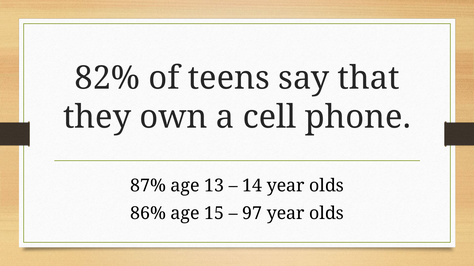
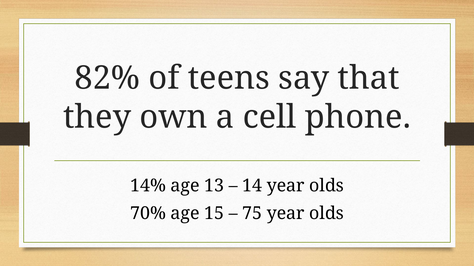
87%: 87% -> 14%
86%: 86% -> 70%
97: 97 -> 75
